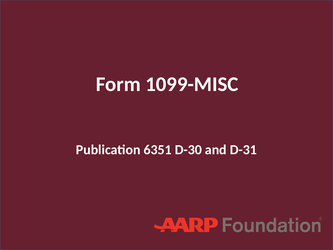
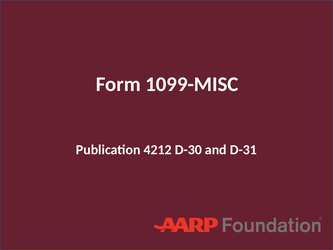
6351: 6351 -> 4212
